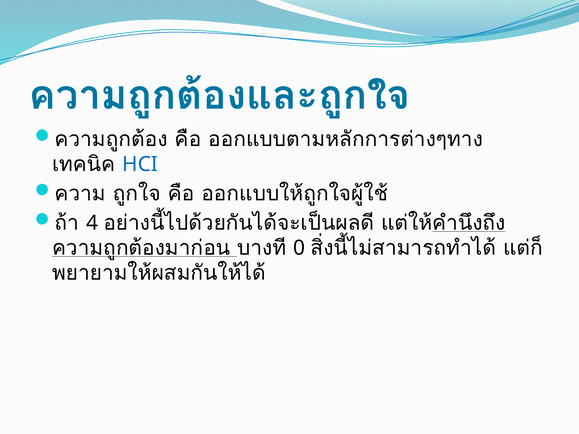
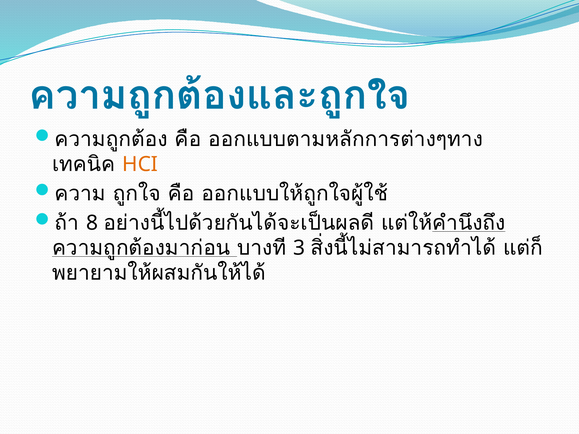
HCI colour: blue -> orange
4: 4 -> 8
0: 0 -> 3
